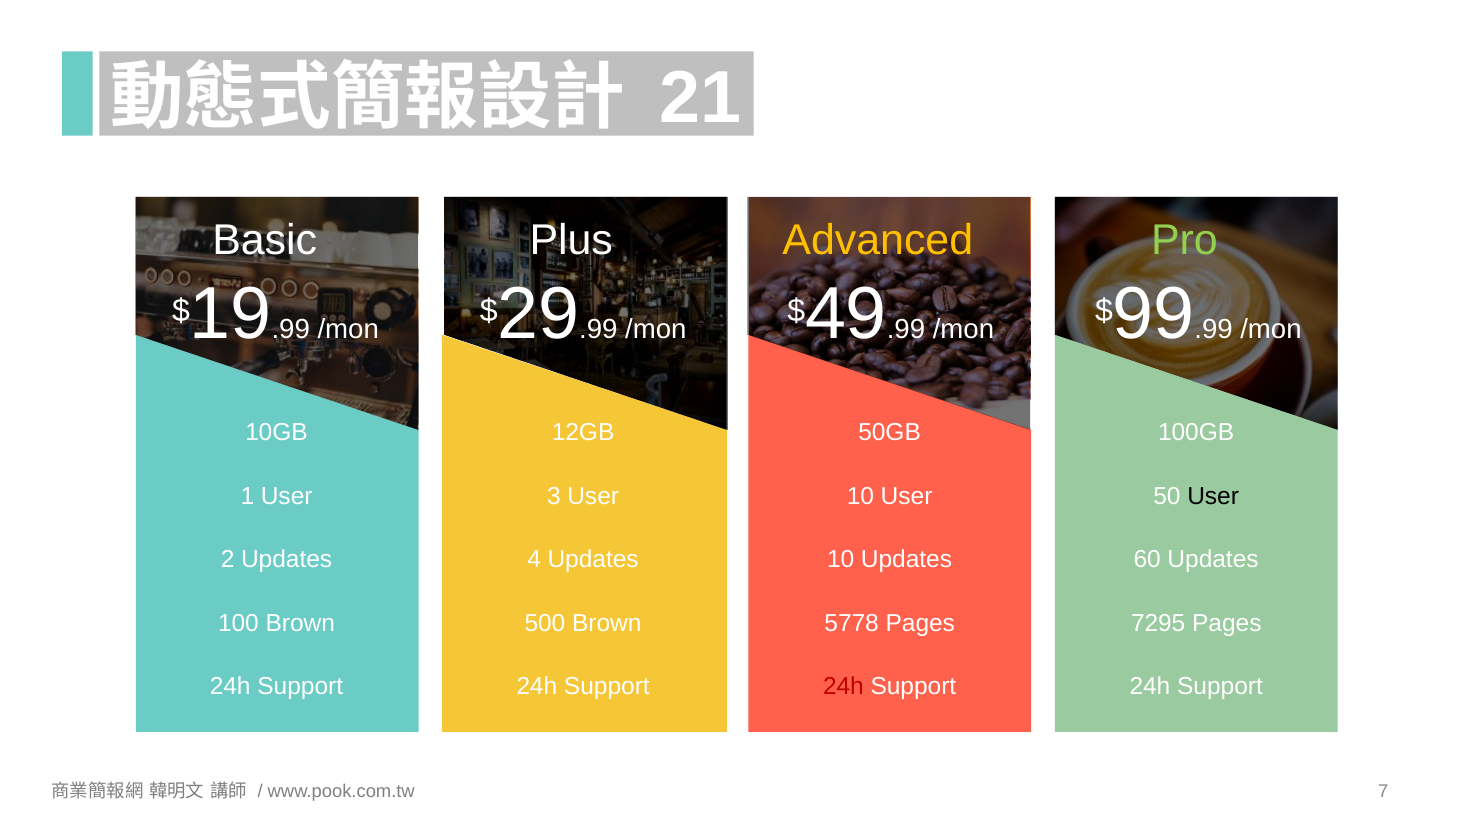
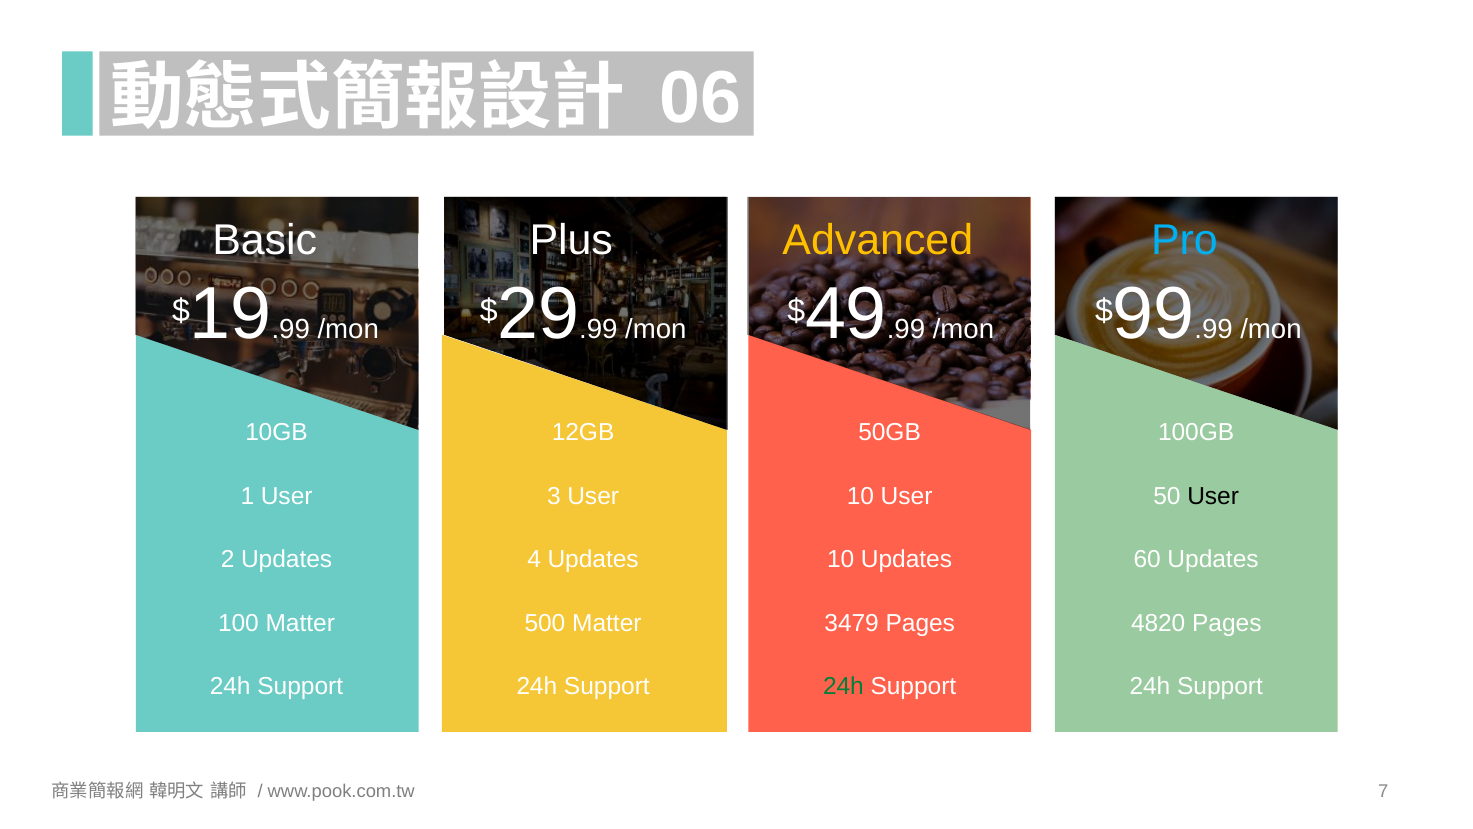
21: 21 -> 06
Pro colour: light green -> light blue
100 Brown: Brown -> Matter
500 Brown: Brown -> Matter
5778: 5778 -> 3479
7295: 7295 -> 4820
24h at (843, 686) colour: red -> green
